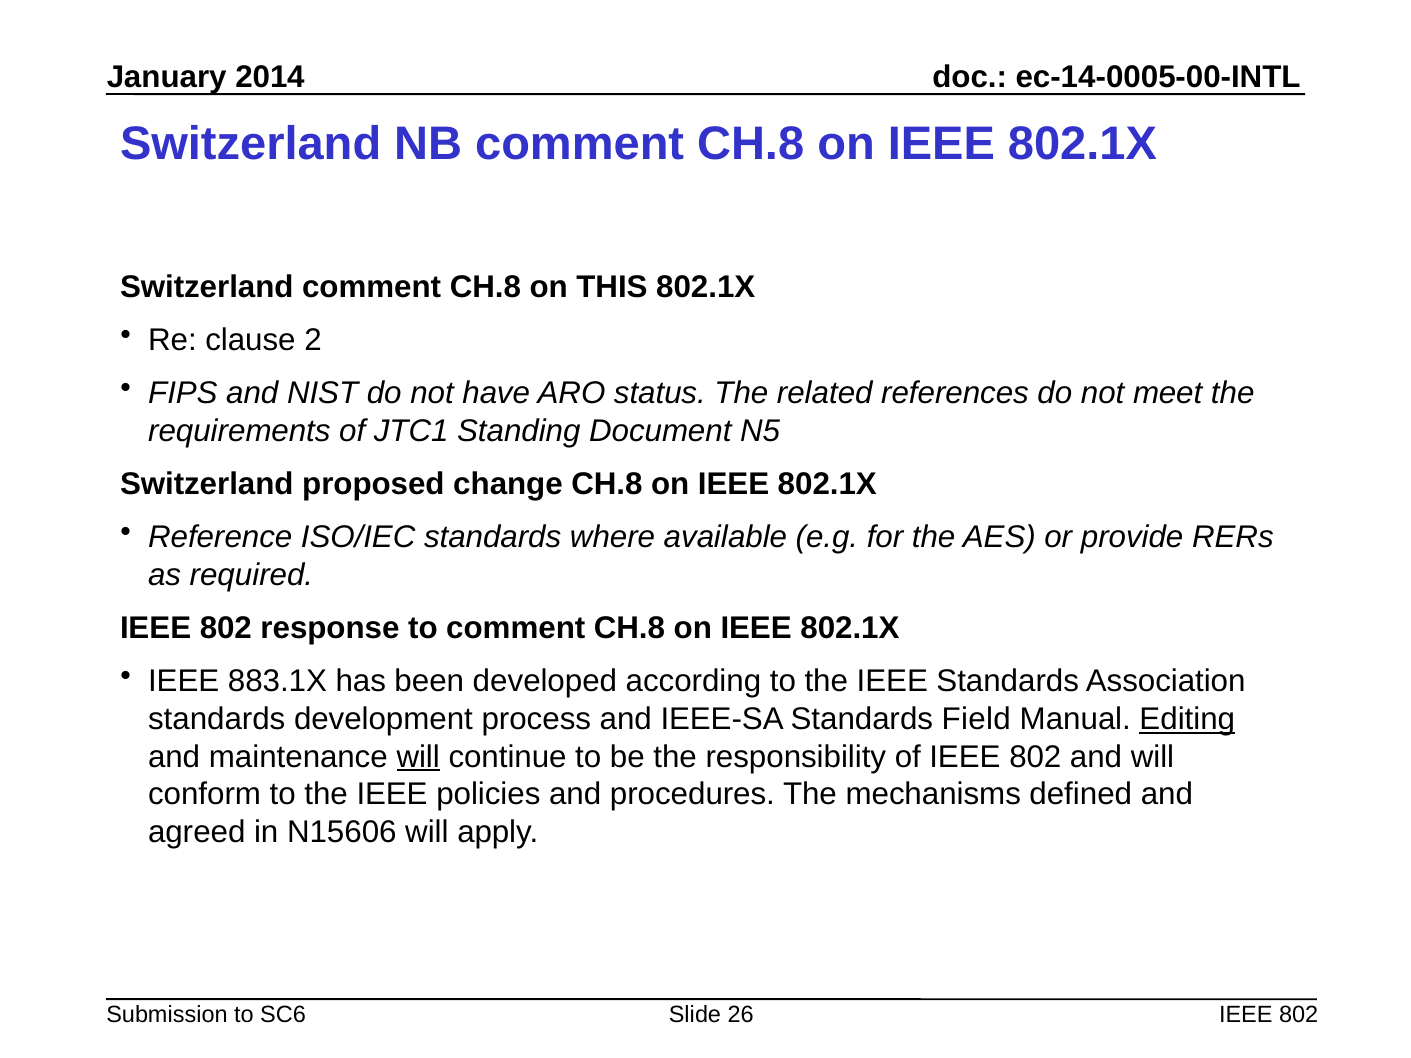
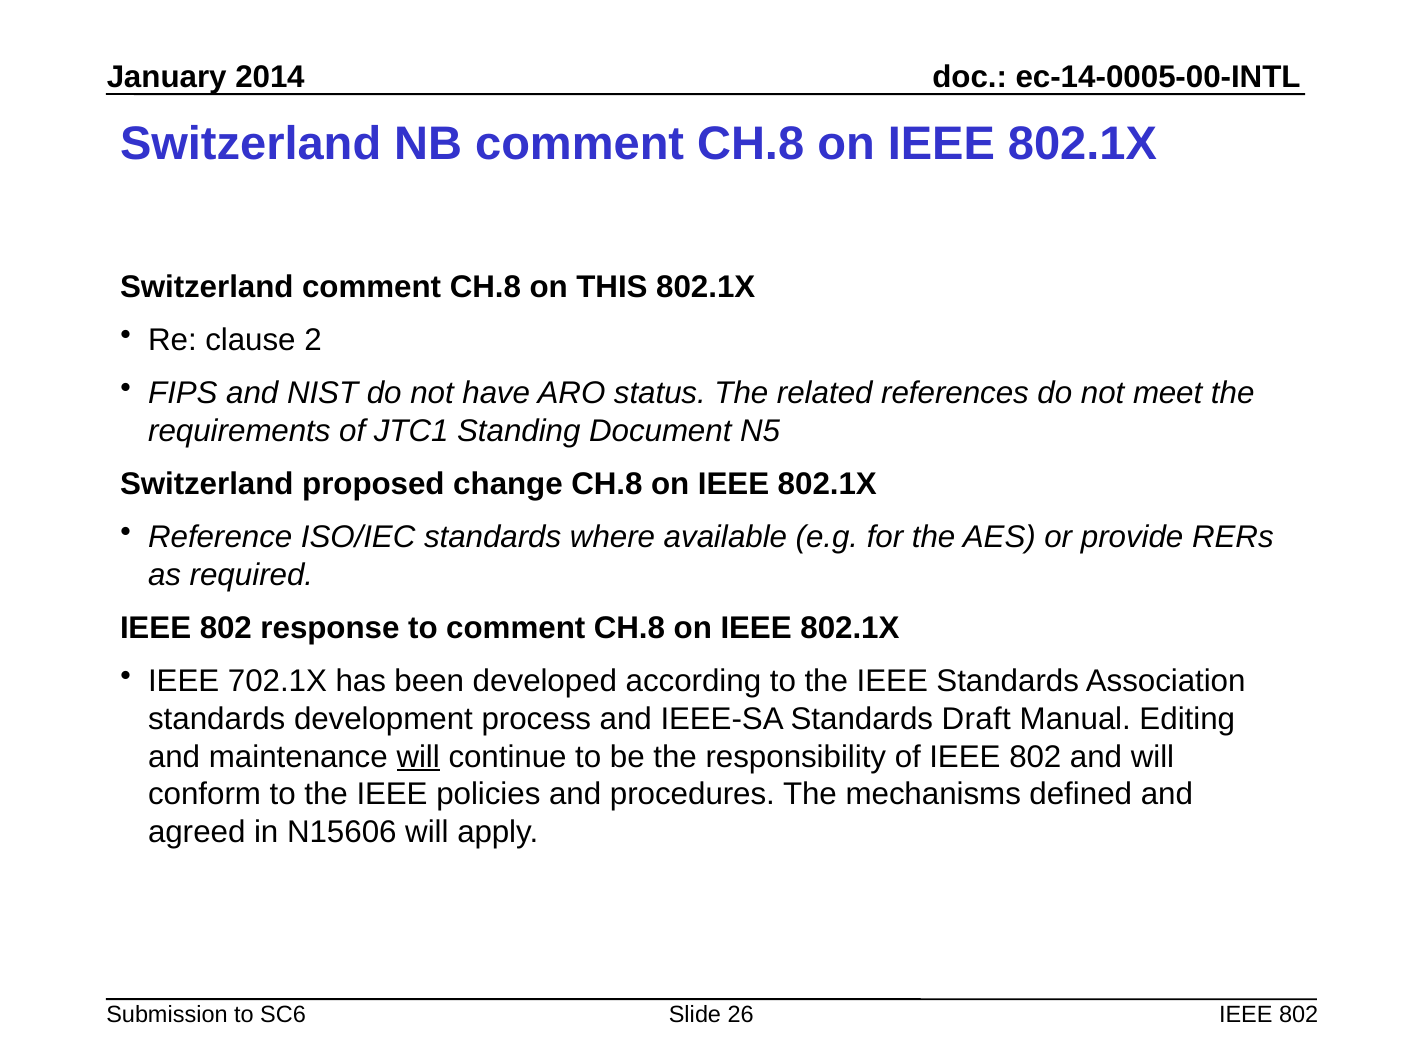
883.1X: 883.1X -> 702.1X
Field: Field -> Draft
Editing underline: present -> none
